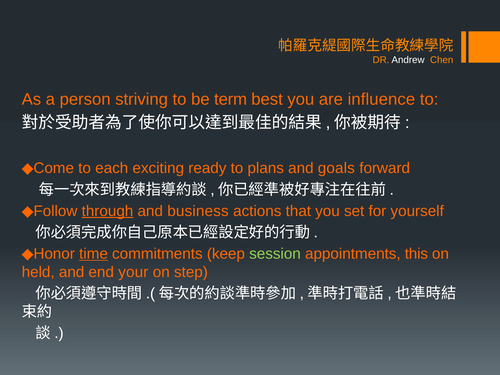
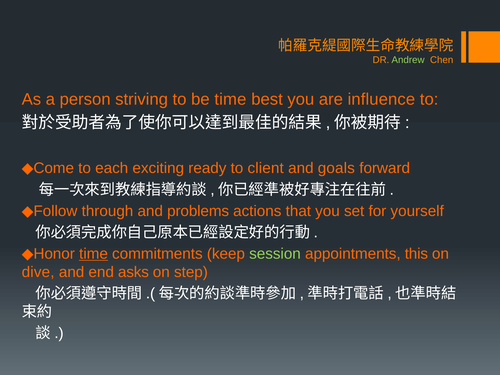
Andrew colour: white -> light green
be term: term -> time
plans: plans -> client
through underline: present -> none
business: business -> problems
held: held -> dive
your: your -> asks
